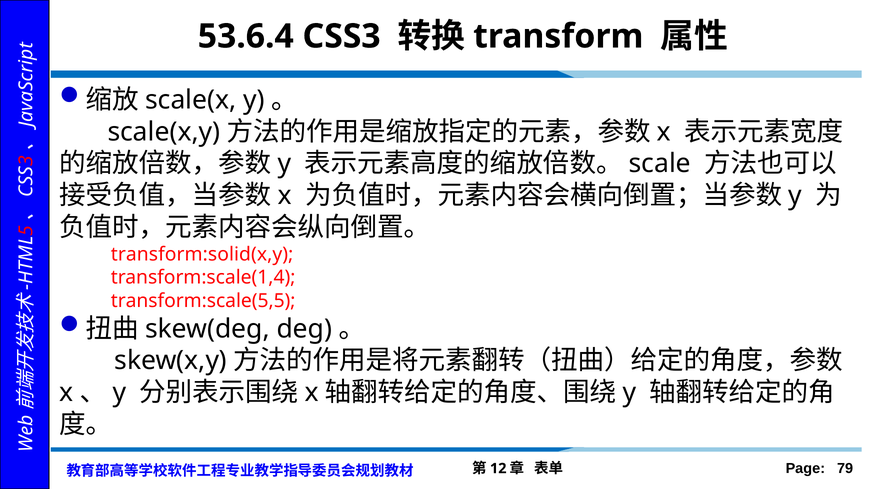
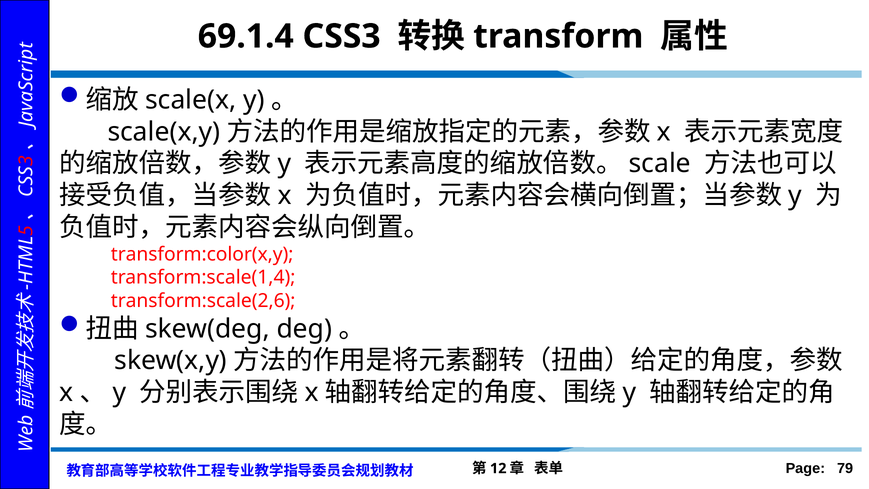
53.6.4: 53.6.4 -> 69.1.4
transform:solid(x,y: transform:solid(x,y -> transform:color(x,y
transform:scale(5,5: transform:scale(5,5 -> transform:scale(2,6
